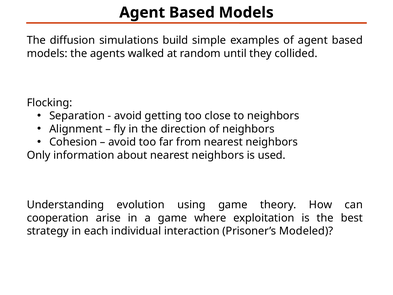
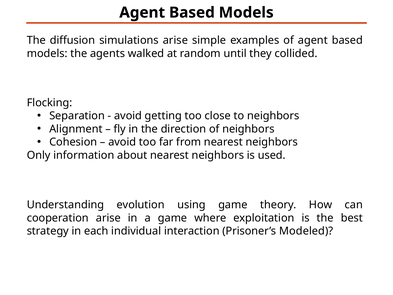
simulations build: build -> arise
